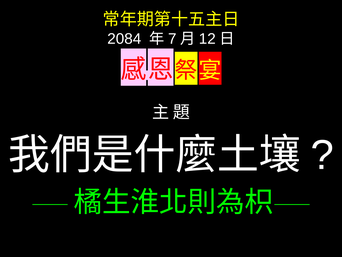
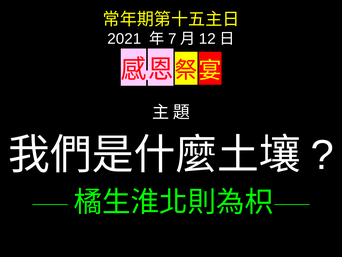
2084: 2084 -> 2021
